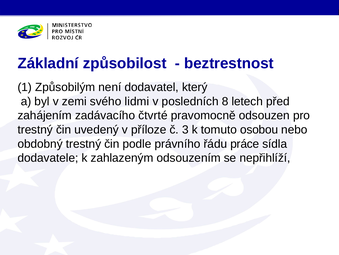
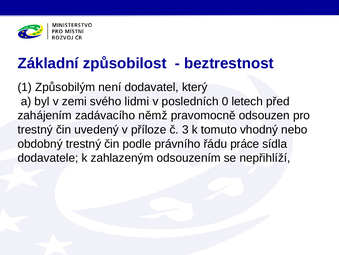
8: 8 -> 0
čtvrté: čtvrté -> němž
osobou: osobou -> vhodný
